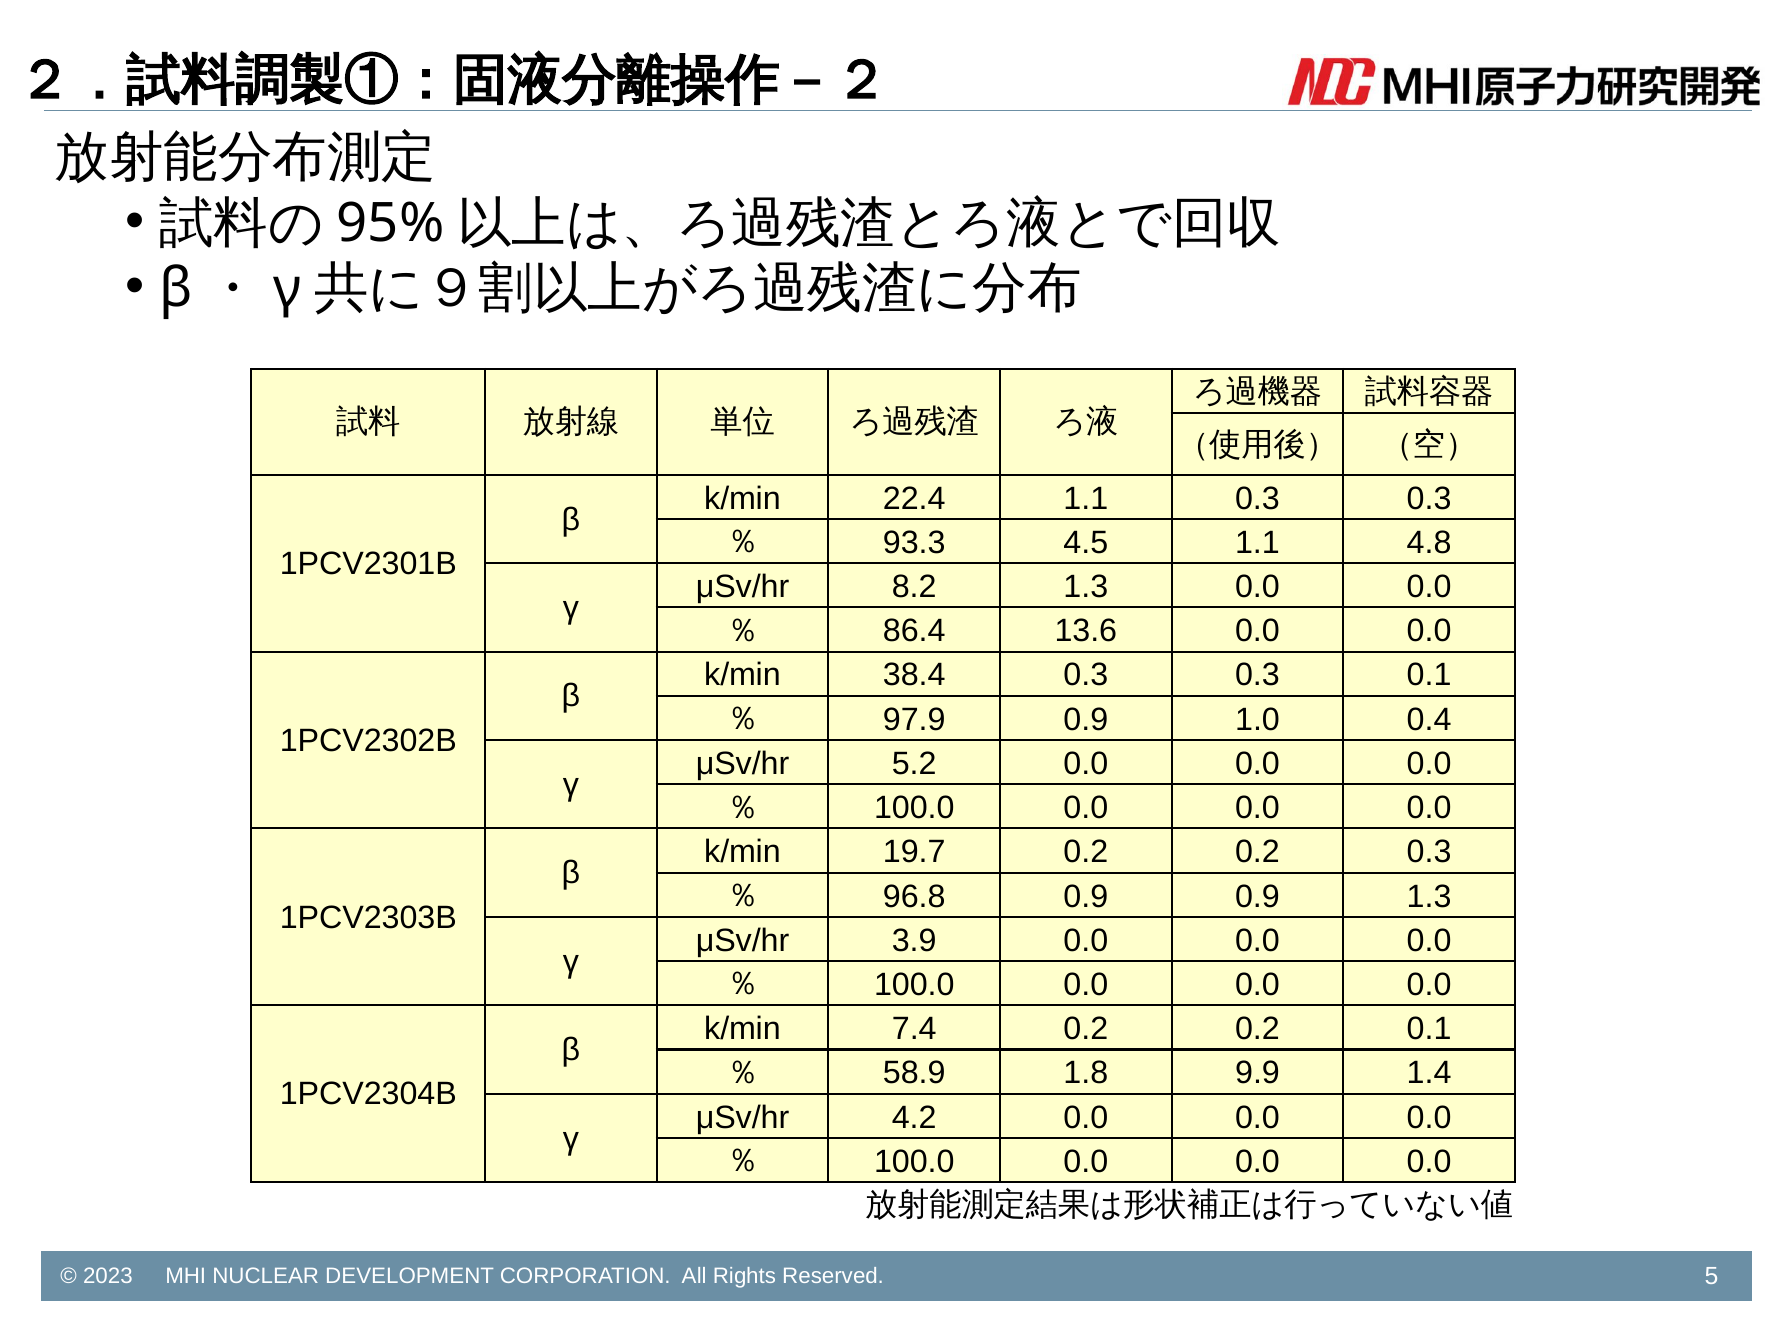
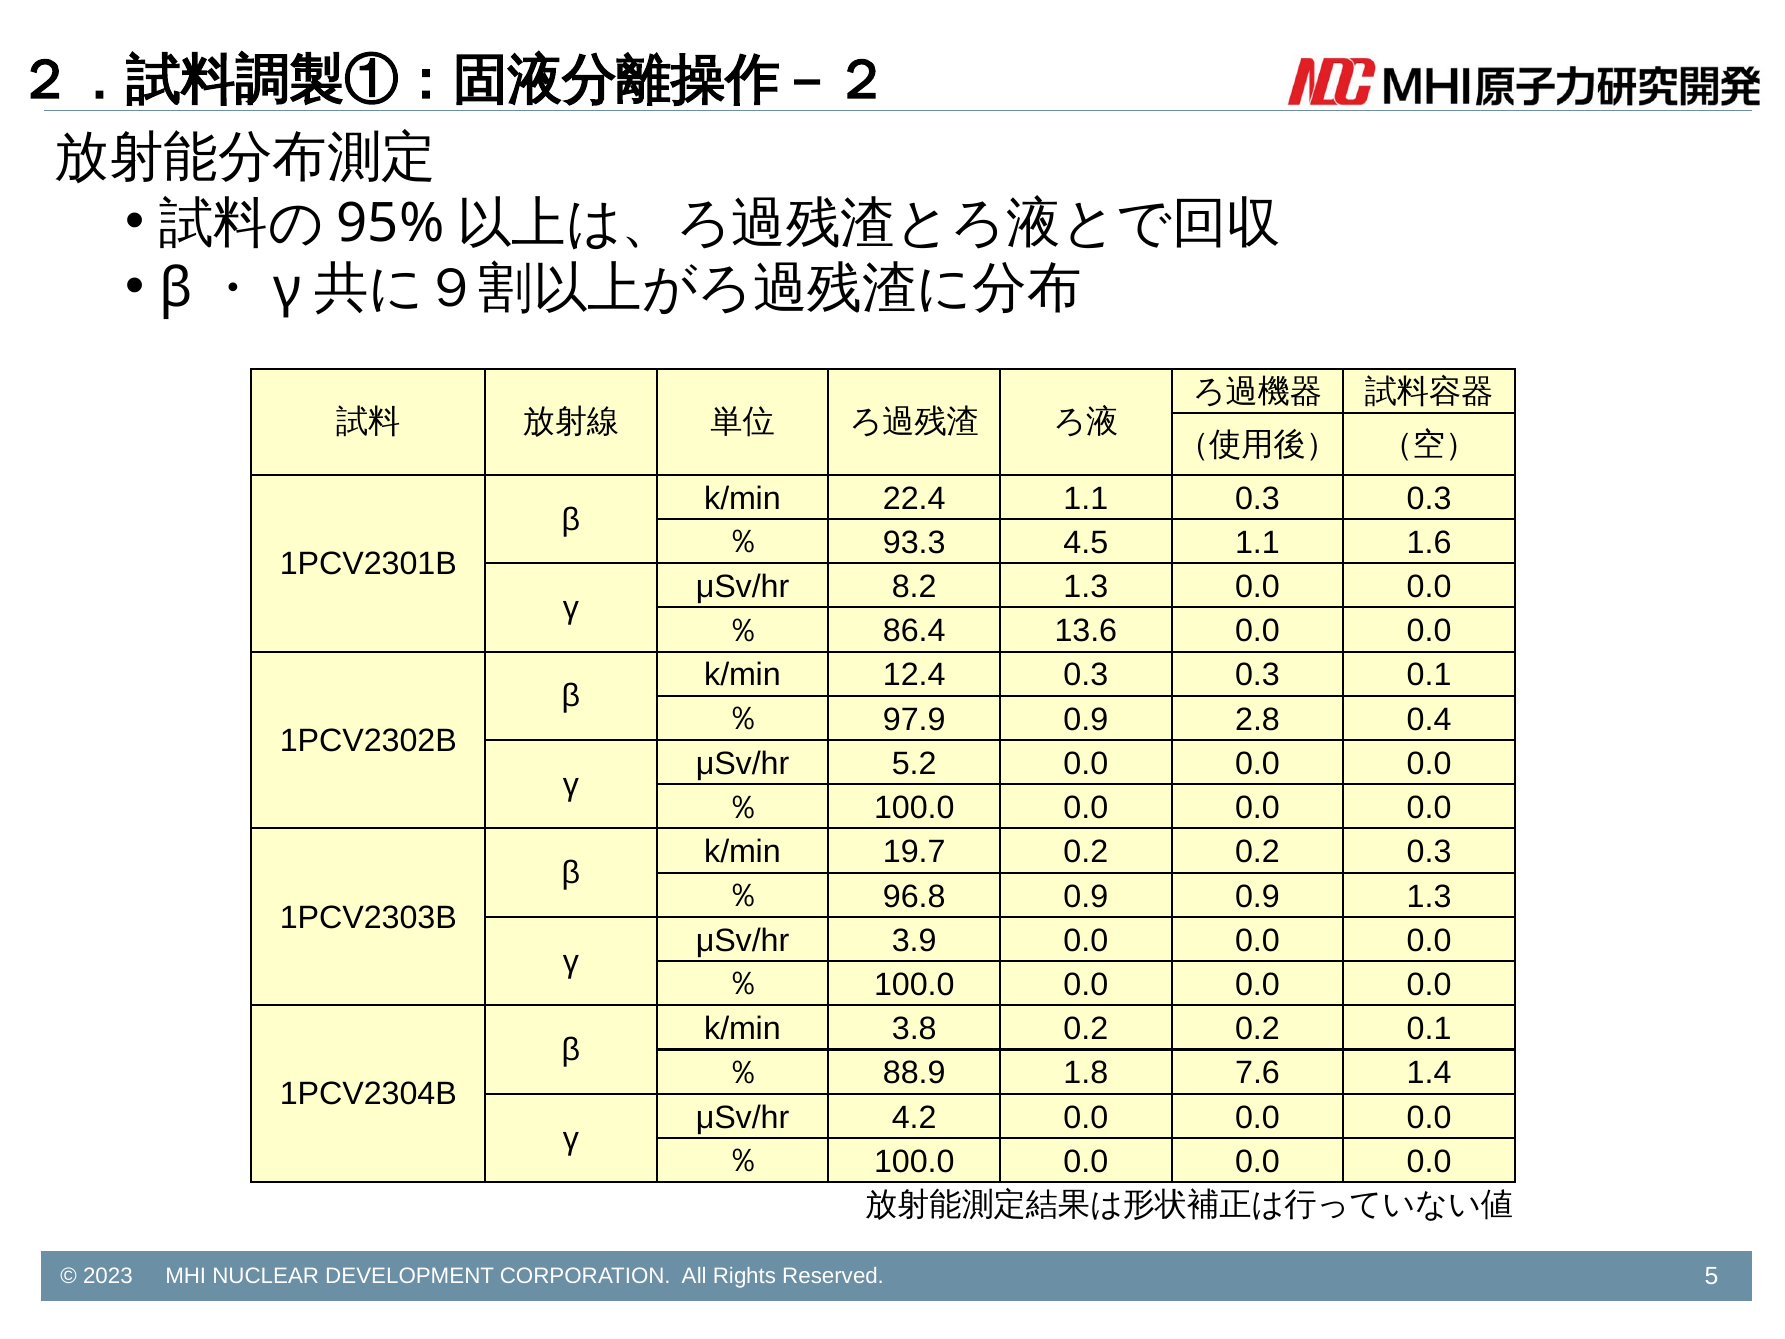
4.8: 4.8 -> 1.6
38.4: 38.4 -> 12.4
1.0: 1.0 -> 2.8
7.4: 7.4 -> 3.8
58.9: 58.9 -> 88.9
9.9: 9.9 -> 7.6
